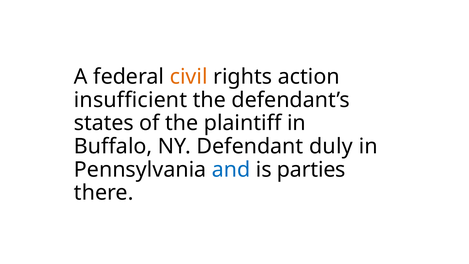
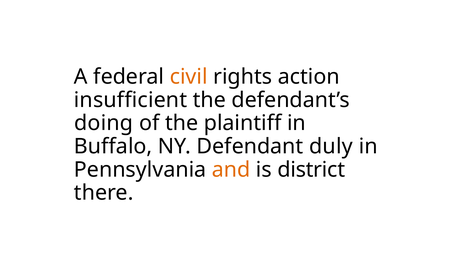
states: states -> doing
and colour: blue -> orange
parties: parties -> district
